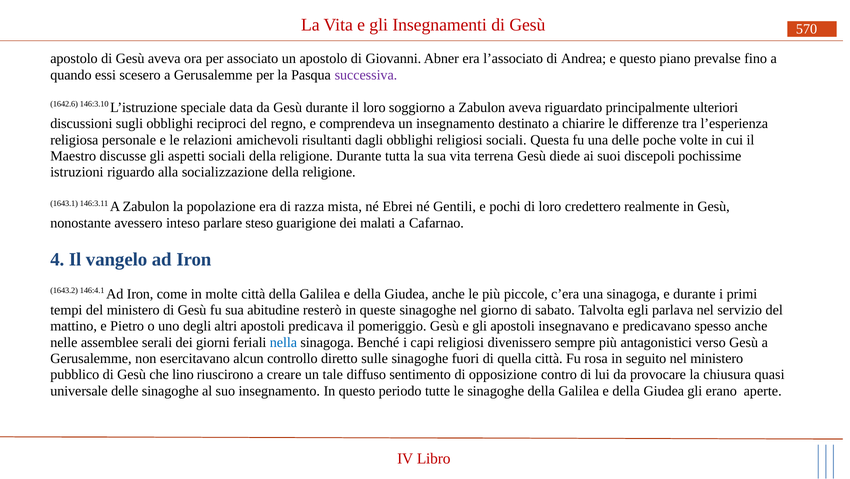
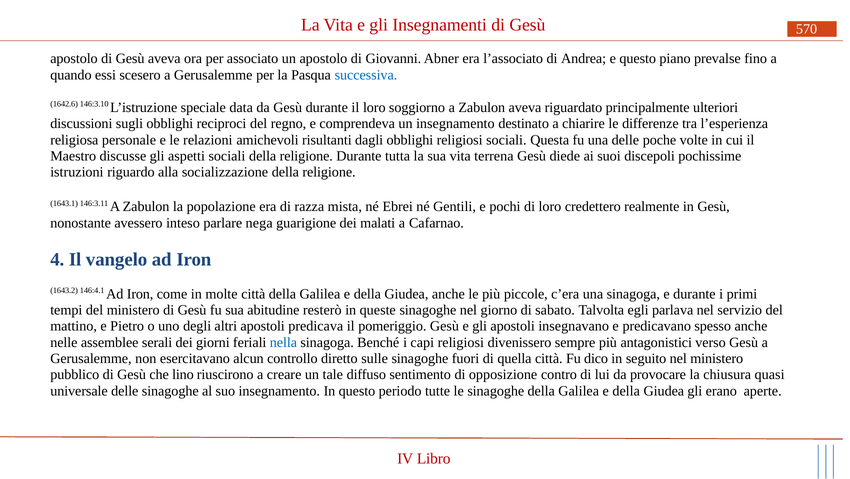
successiva colour: purple -> blue
steso: steso -> nega
rosa: rosa -> dico
